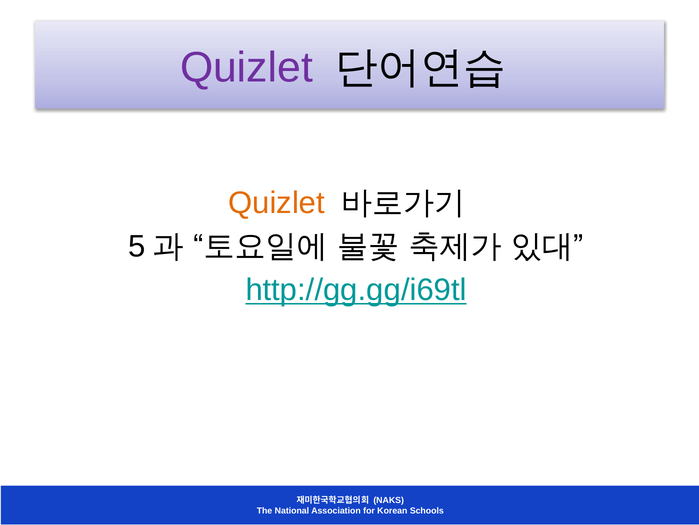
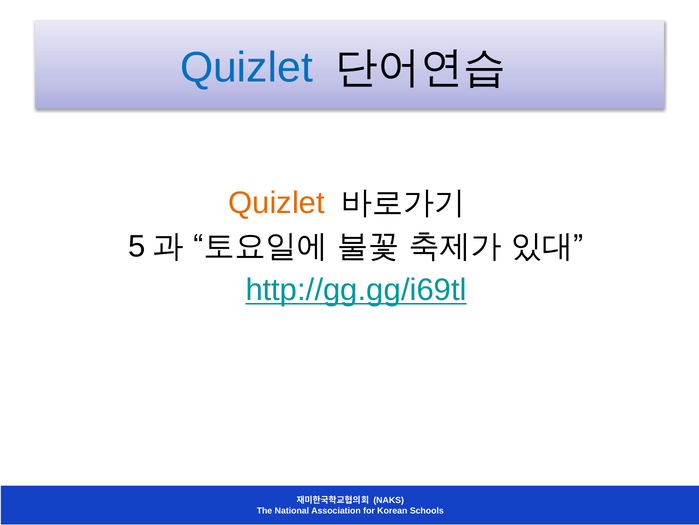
Quizlet at (246, 68) colour: purple -> blue
